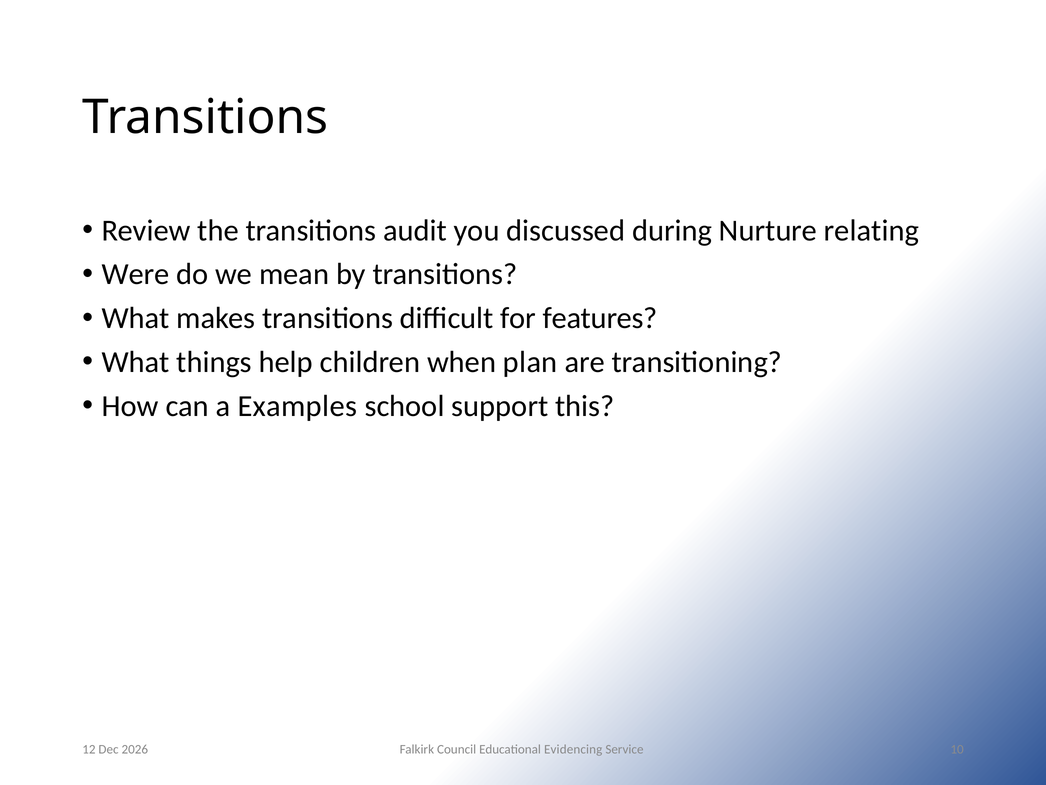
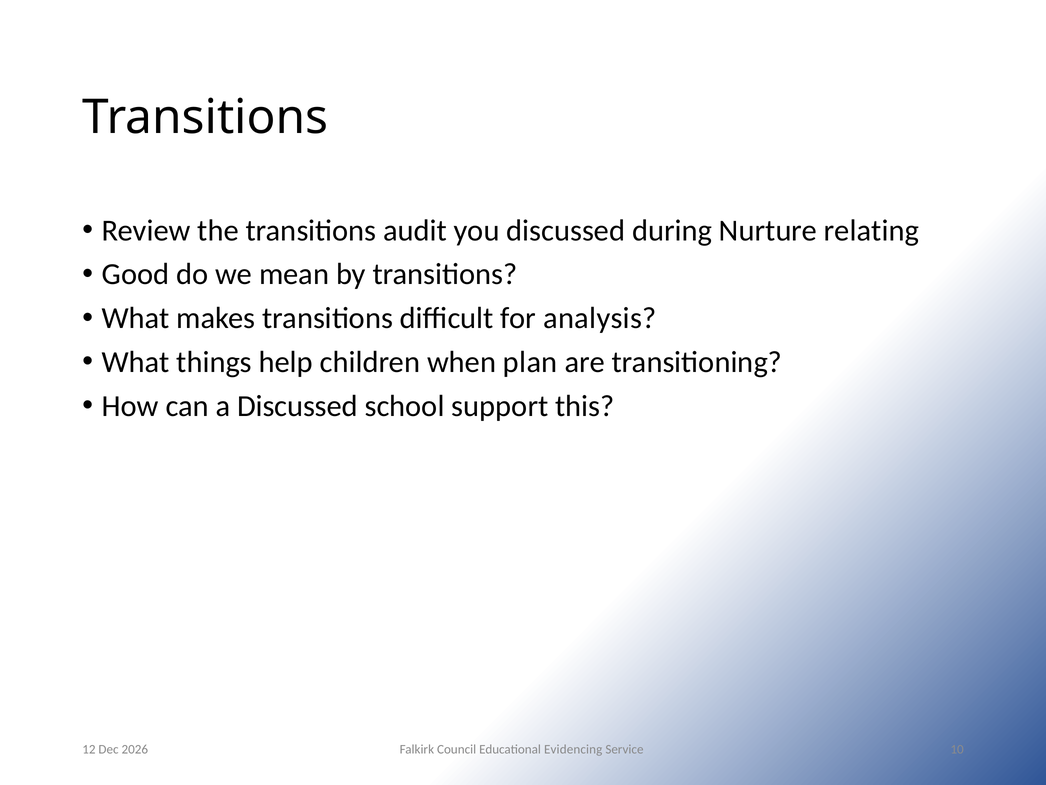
Were: Were -> Good
features: features -> analysis
a Examples: Examples -> Discussed
